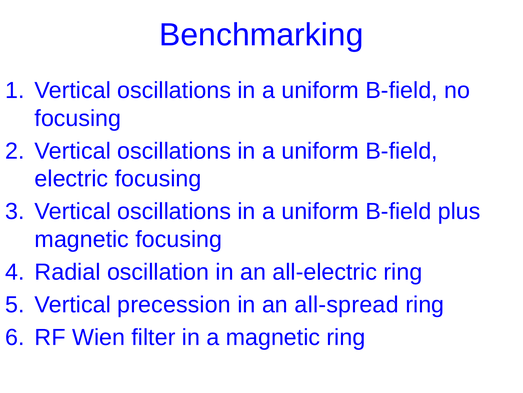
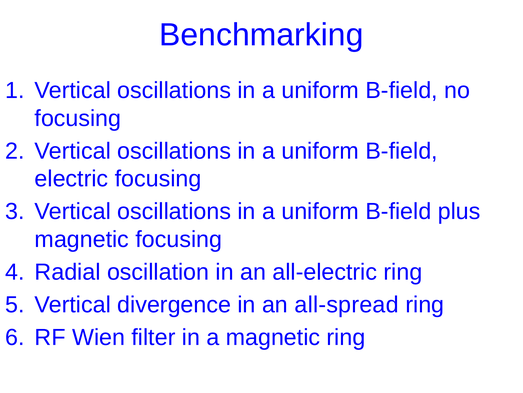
precession: precession -> divergence
